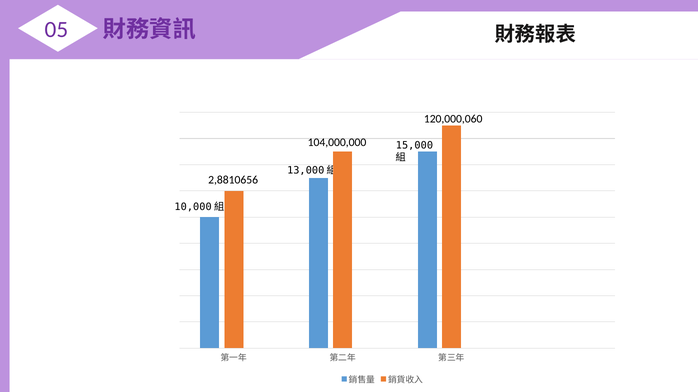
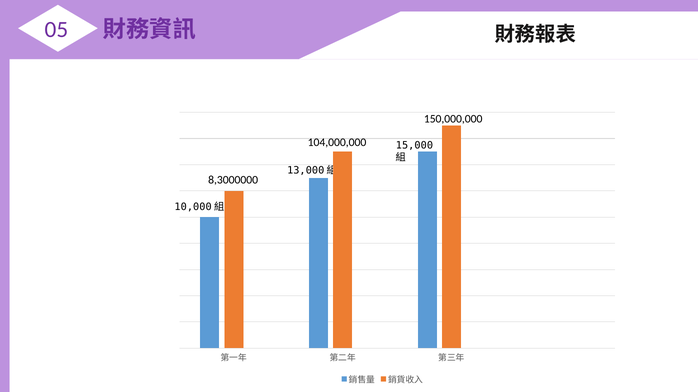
120,000,060: 120,000,060 -> 150,000,000
2,8810656: 2,8810656 -> 8,3000000
